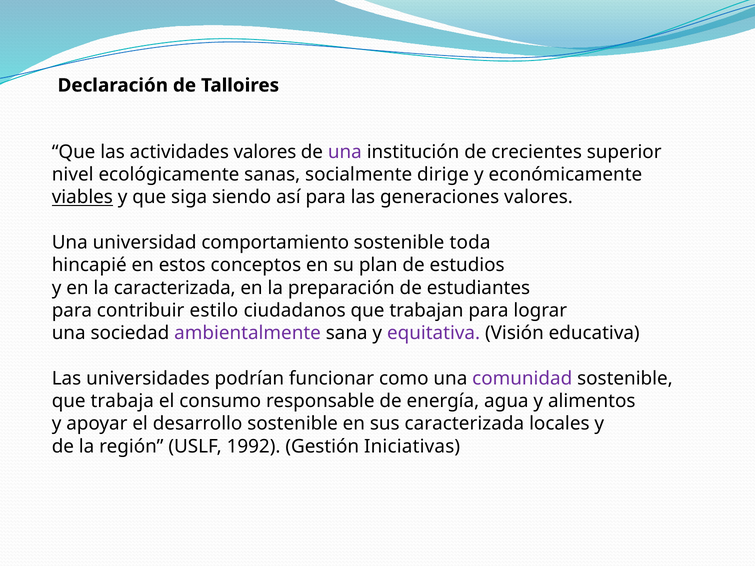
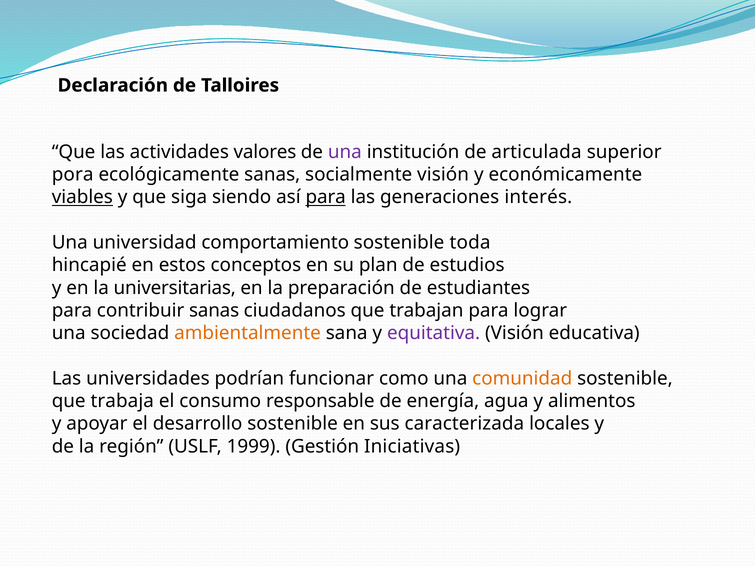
crecientes: crecientes -> articulada
nivel: nivel -> pora
socialmente dirige: dirige -> visión
para at (326, 197) underline: none -> present
generaciones valores: valores -> interés
la caracterizada: caracterizada -> universitarias
contribuir estilo: estilo -> sanas
ambientalmente colour: purple -> orange
comunidad colour: purple -> orange
1992: 1992 -> 1999
